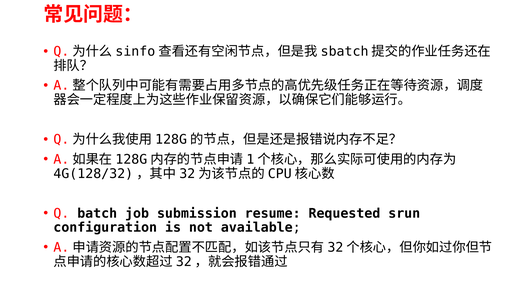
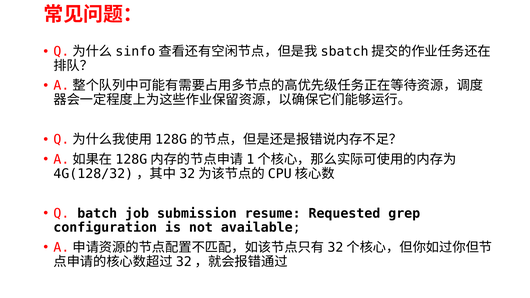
srun: srun -> grep
